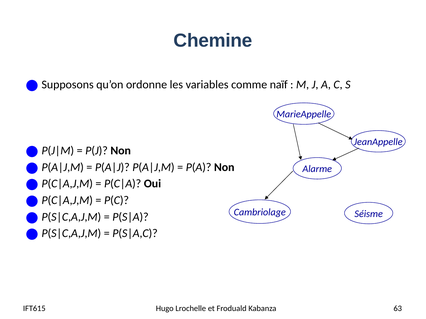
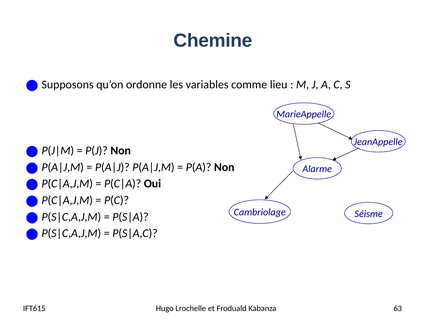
naïf: naïf -> lieu
